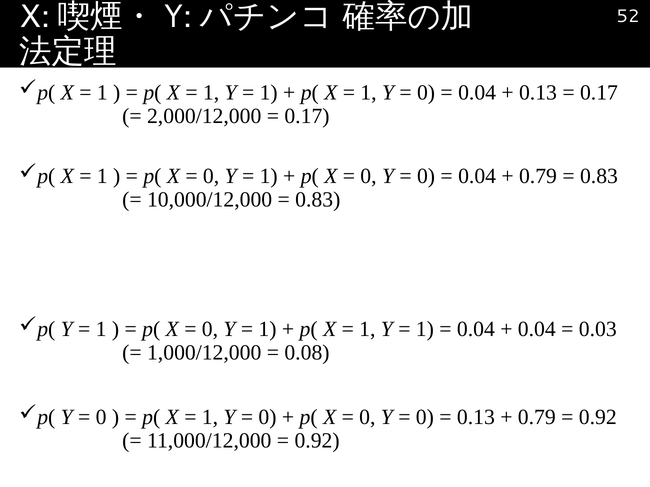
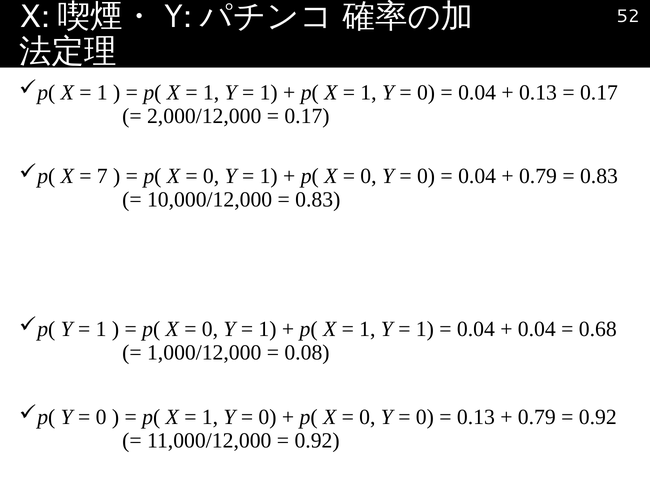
1 at (102, 176): 1 -> 7
0.03: 0.03 -> 0.68
